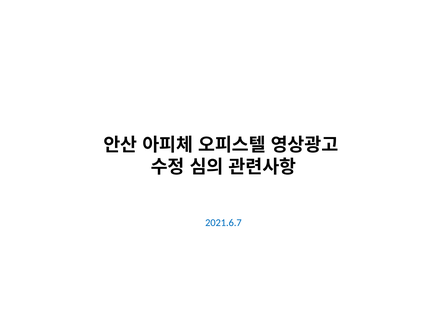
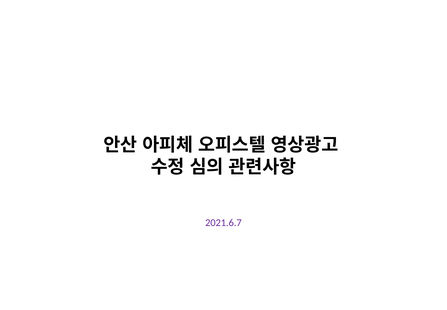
2021.6.7 colour: blue -> purple
